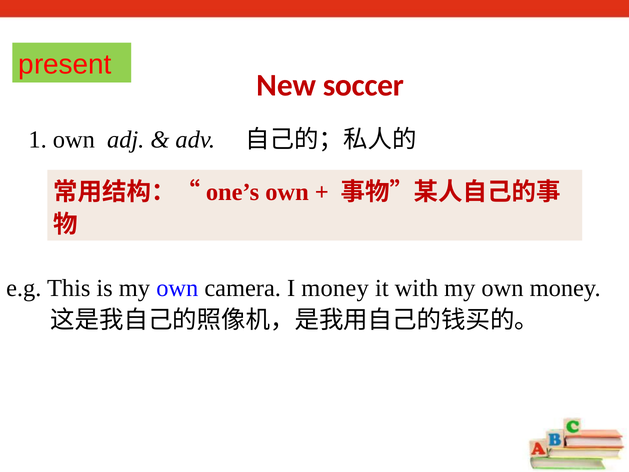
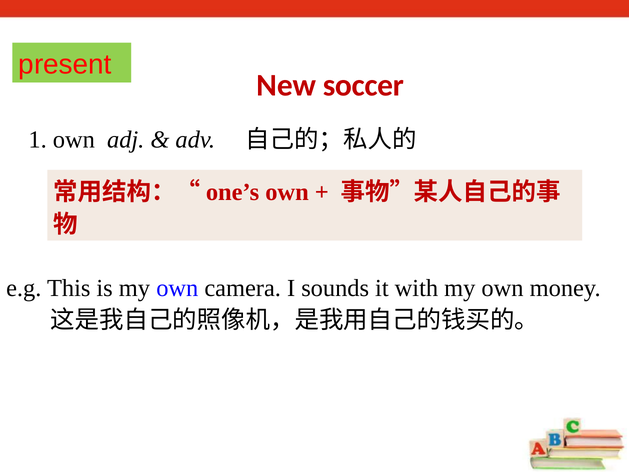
I money: money -> sounds
